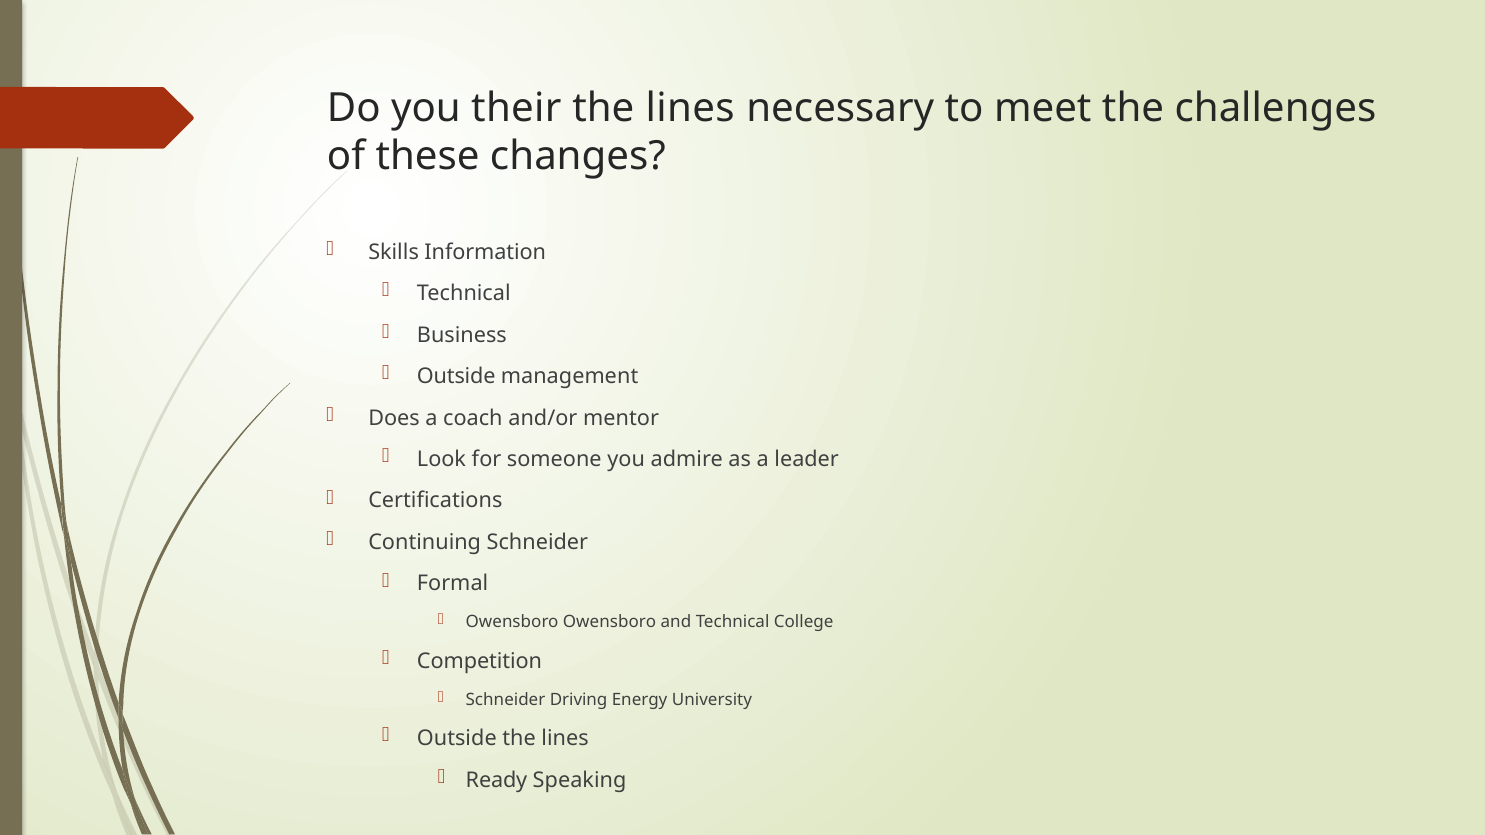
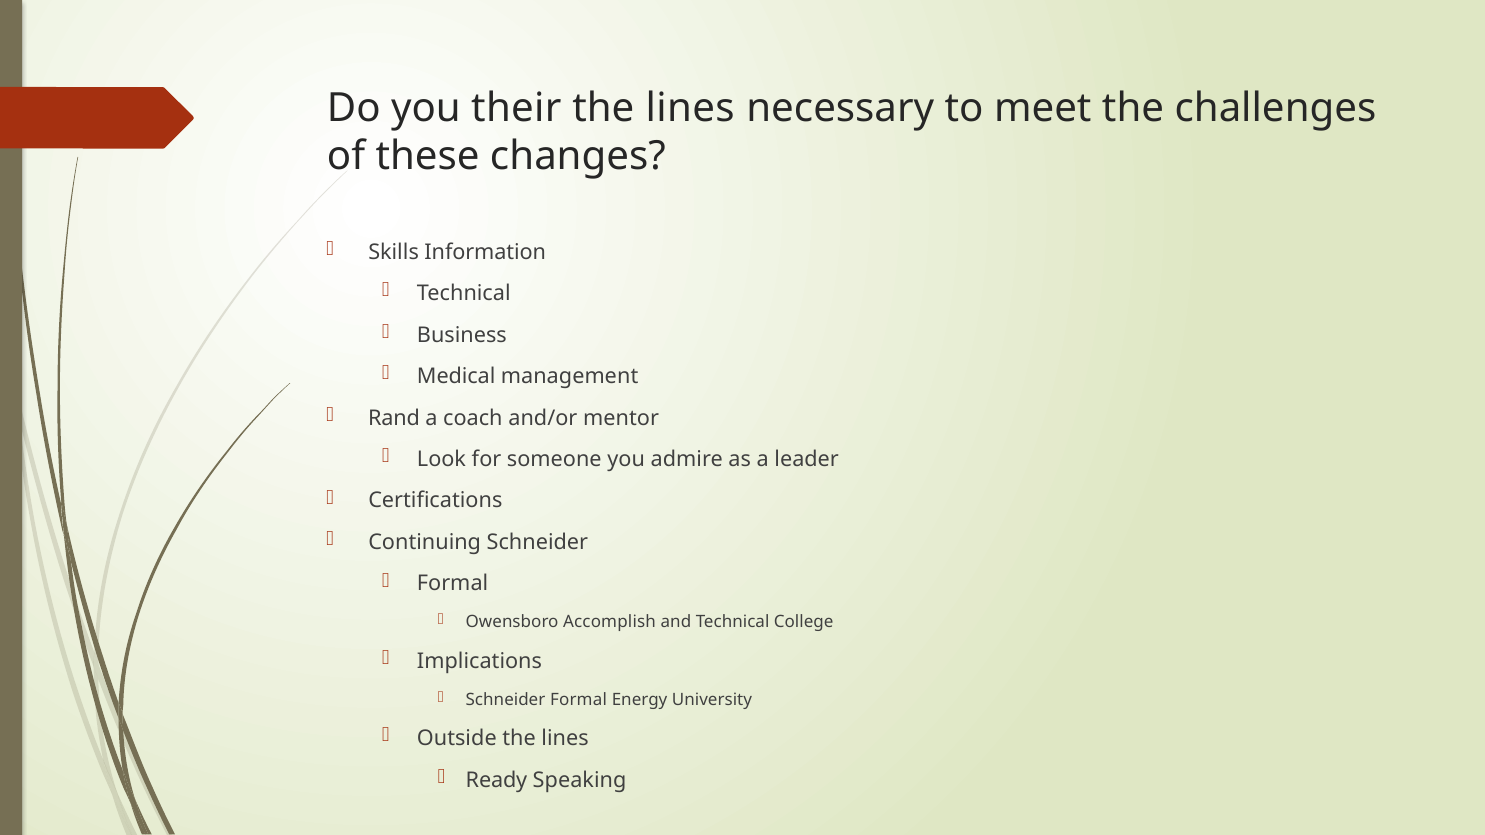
Outside at (456, 377): Outside -> Medical
Does: Does -> Rand
Owensboro Owensboro: Owensboro -> Accomplish
Competition: Competition -> Implications
Schneider Driving: Driving -> Formal
